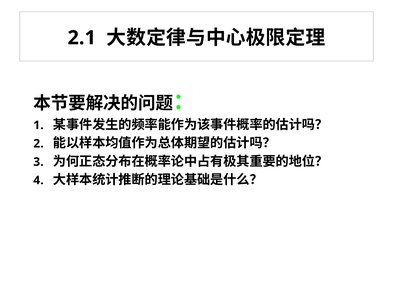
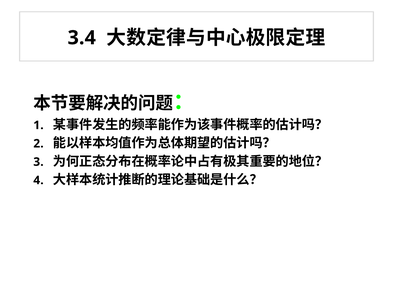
2.1: 2.1 -> 3.4
